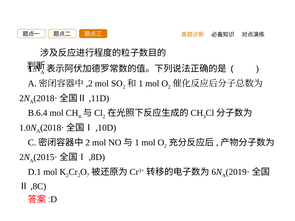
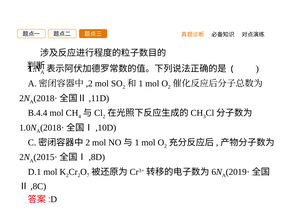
B.6.4: B.6.4 -> B.4.4
